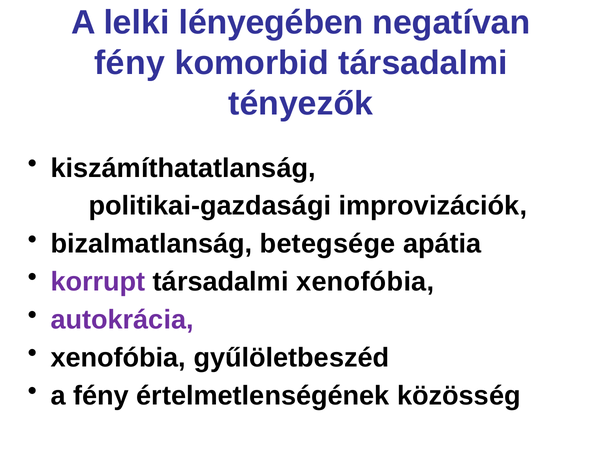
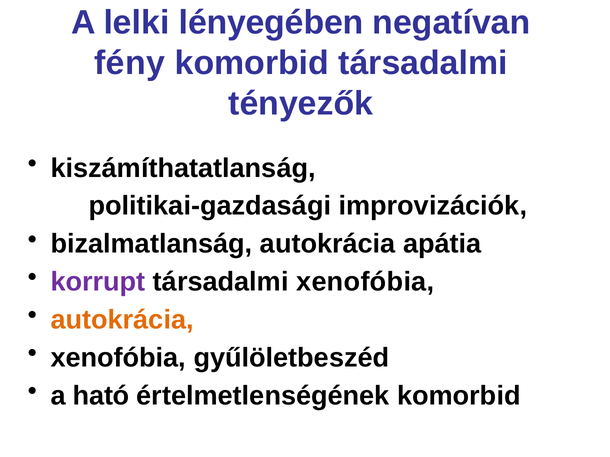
bizalmatlanság betegsége: betegsége -> autokrácia
autokrácia at (122, 320) colour: purple -> orange
a fény: fény -> ható
értelmetlenségének közösség: közösség -> komorbid
